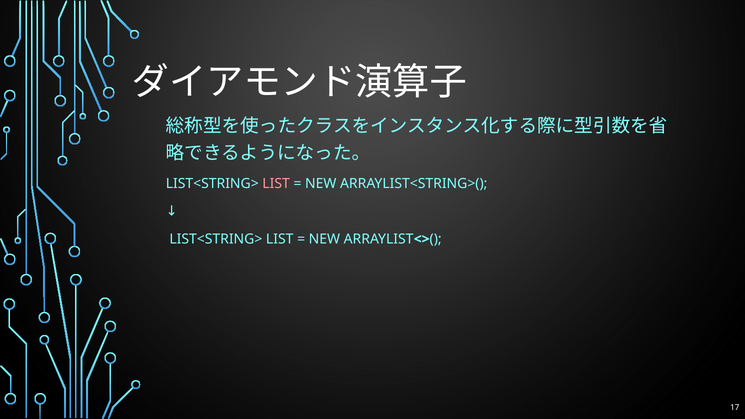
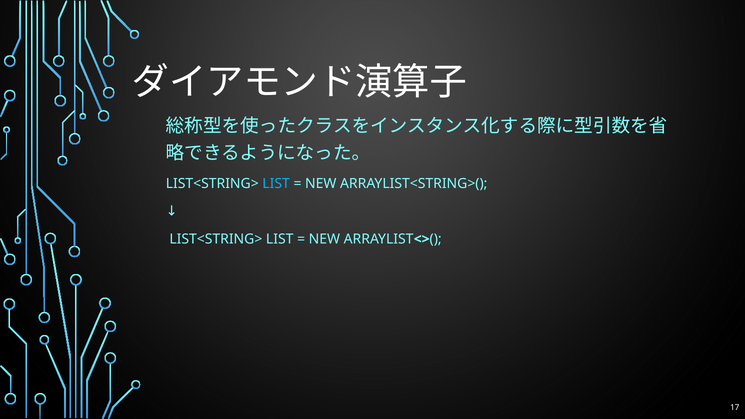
LIST at (276, 183) colour: pink -> light blue
